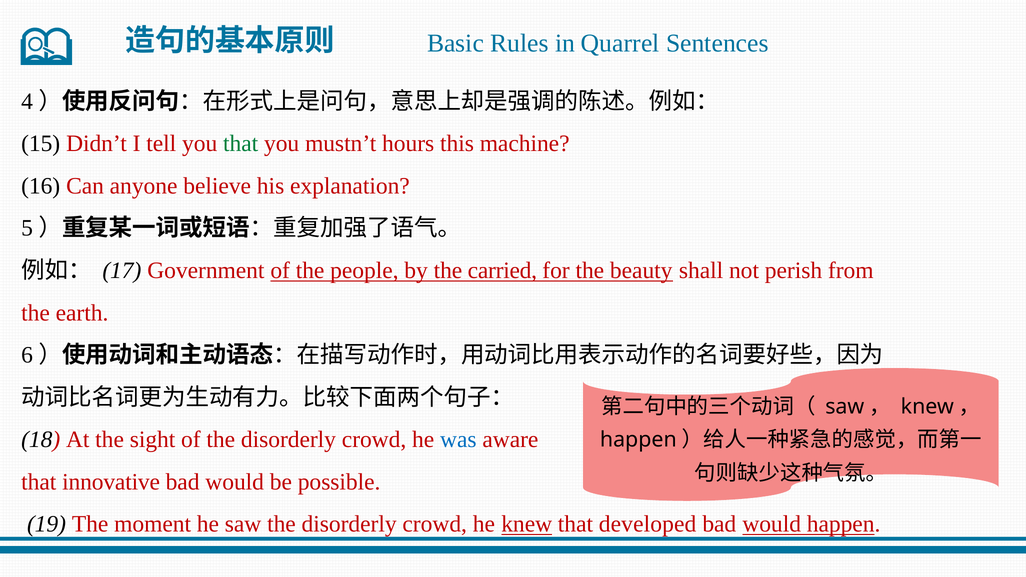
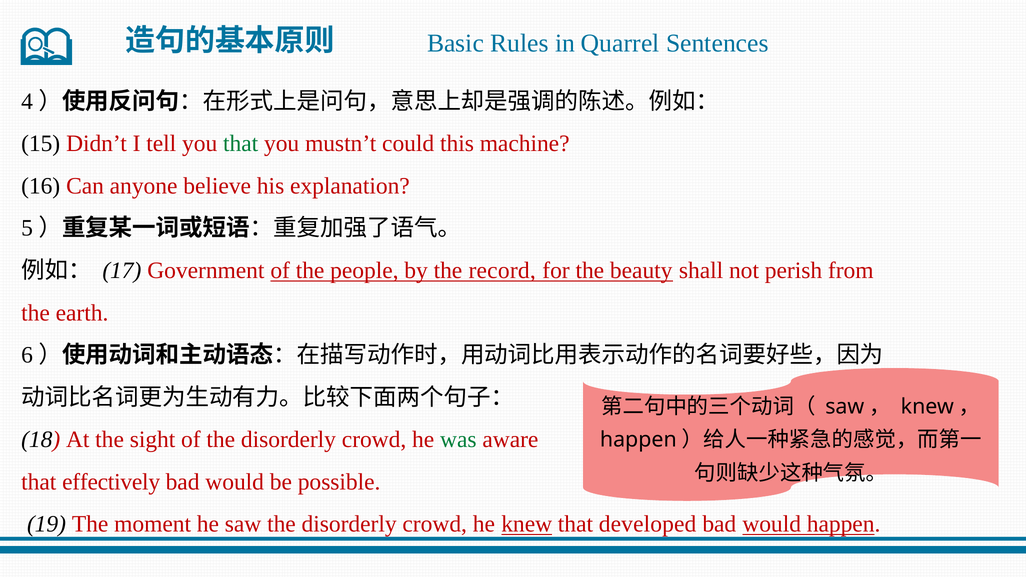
hours: hours -> could
carried: carried -> record
was colour: blue -> green
innovative: innovative -> effectively
